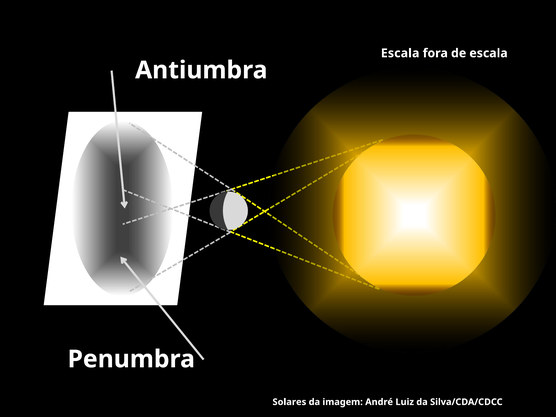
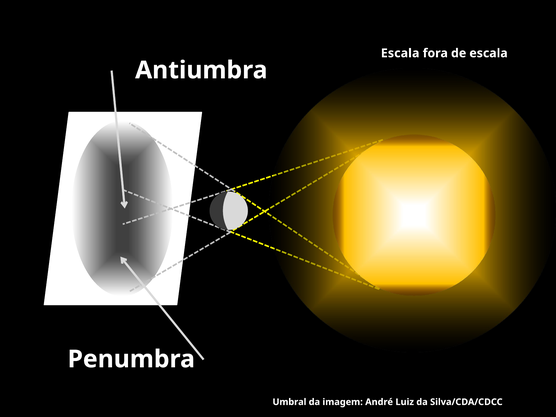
Solares: Solares -> Umbral
